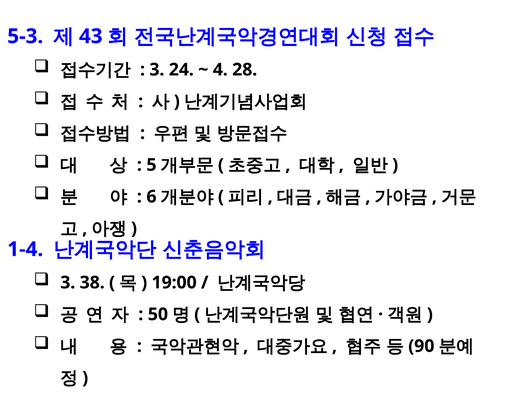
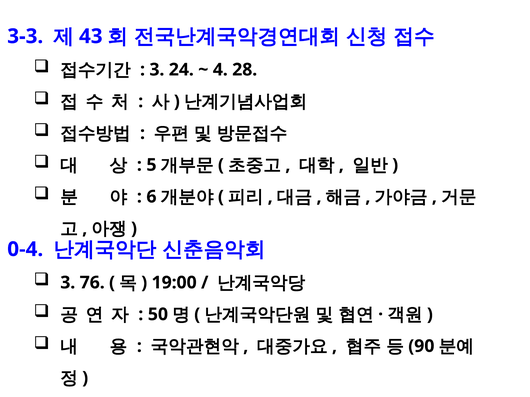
5-3: 5-3 -> 3-3
1-4: 1-4 -> 0-4
38: 38 -> 76
